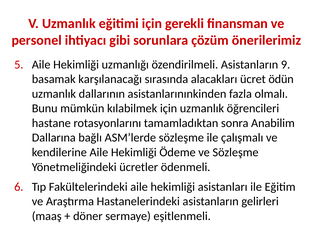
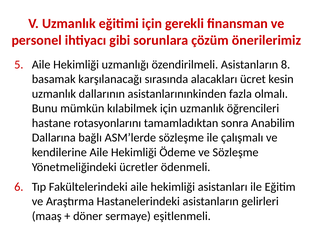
9: 9 -> 8
ödün: ödün -> kesin
